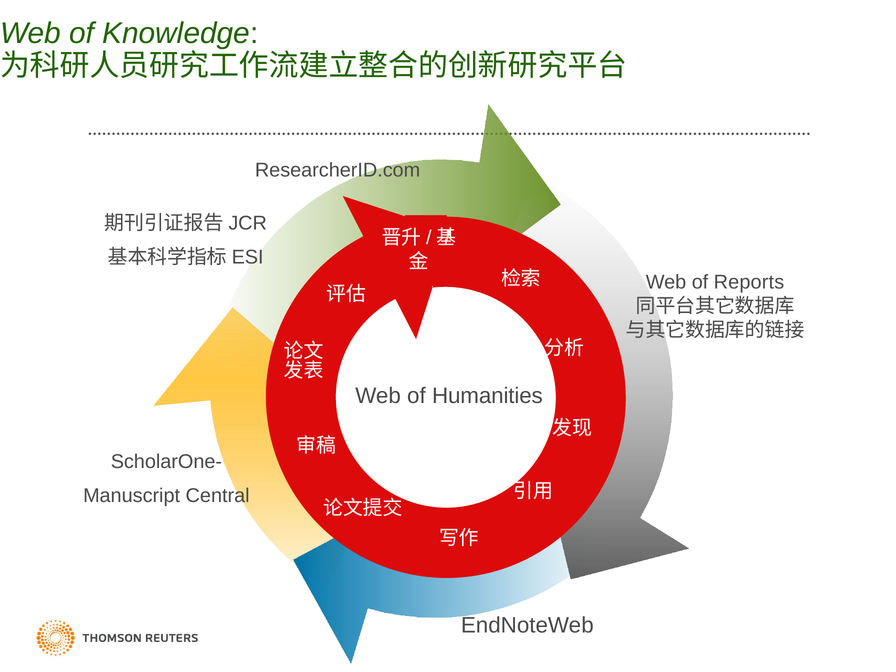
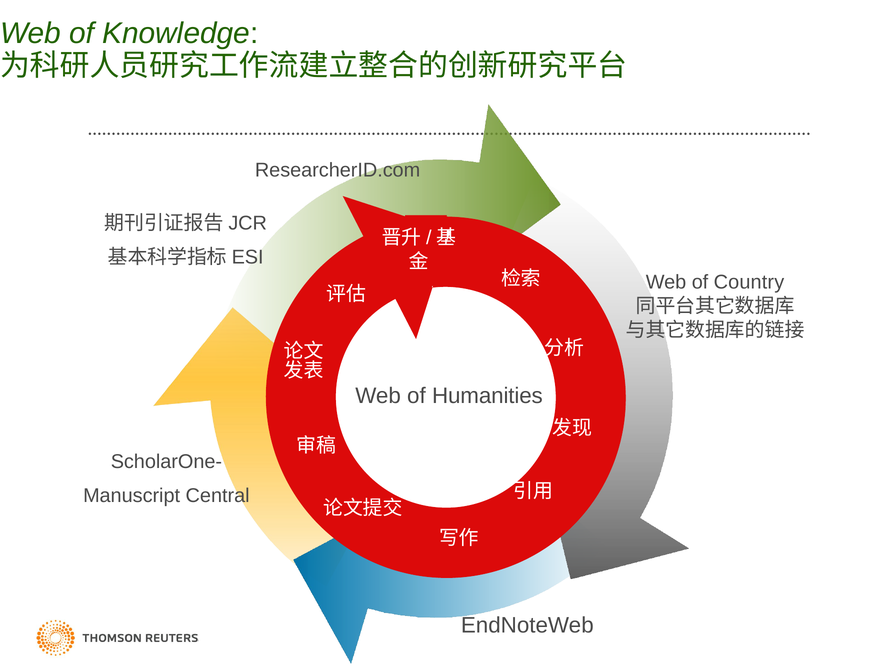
Reports: Reports -> Country
